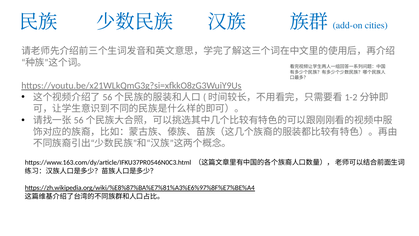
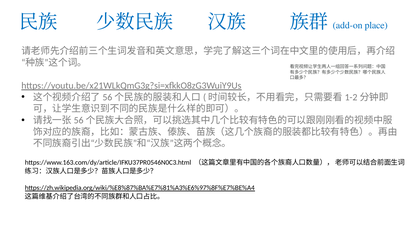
cities: cities -> place
